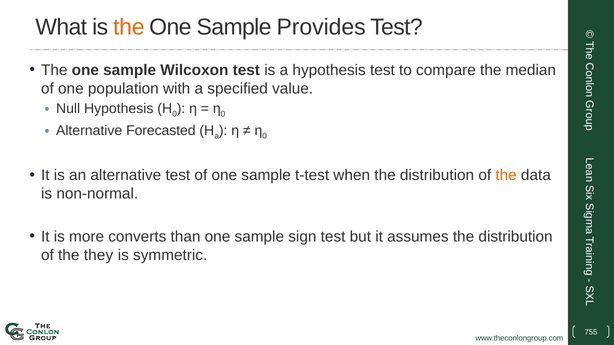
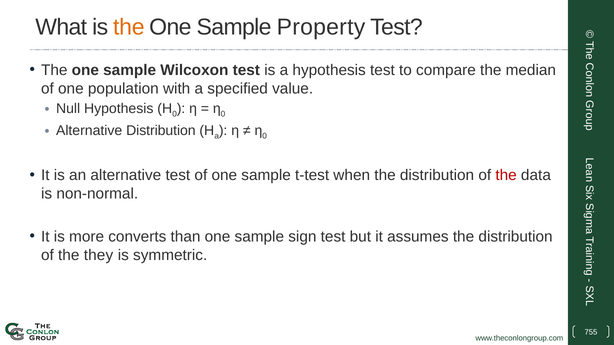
Provides: Provides -> Property
Alternative Forecasted: Forecasted -> Distribution
the at (506, 176) colour: orange -> red
